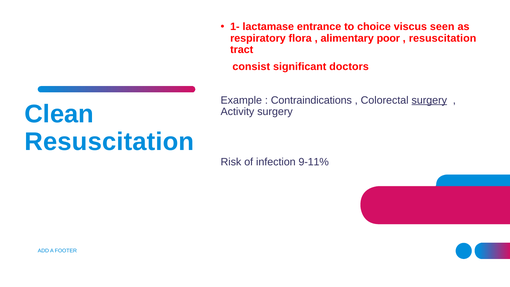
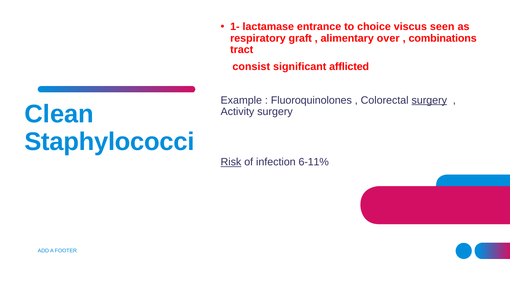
flora: flora -> graft
poor: poor -> over
resuscitation at (443, 38): resuscitation -> combinations
doctors: doctors -> afflicted
Contraindications: Contraindications -> Fluoroquinolones
Resuscitation at (109, 142): Resuscitation -> Staphylococci
Risk underline: none -> present
9-11%: 9-11% -> 6-11%
